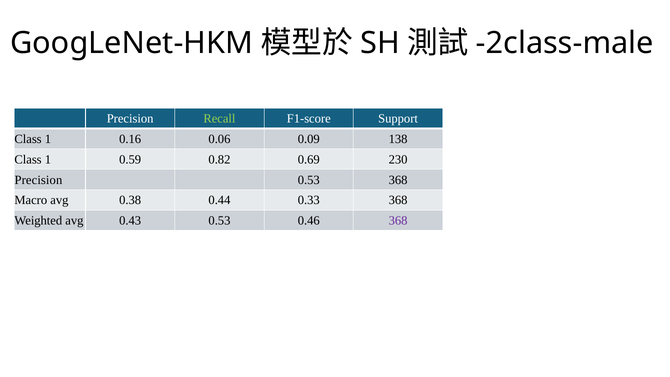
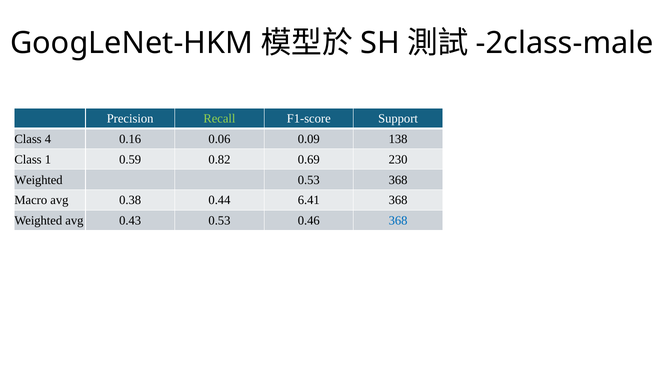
1 at (48, 139): 1 -> 4
Precision at (38, 180): Precision -> Weighted
0.33: 0.33 -> 6.41
368 at (398, 221) colour: purple -> blue
